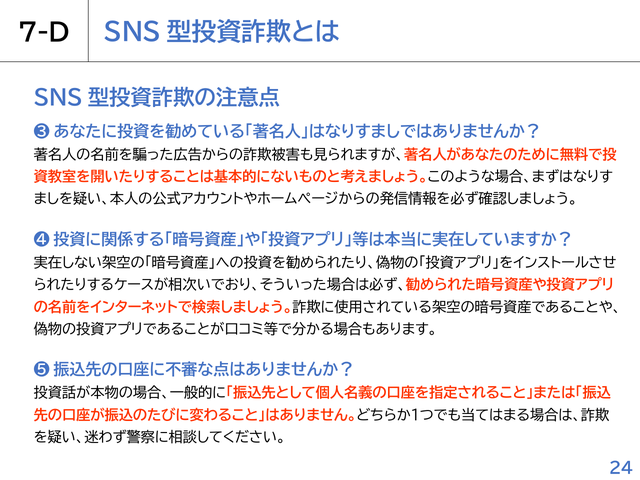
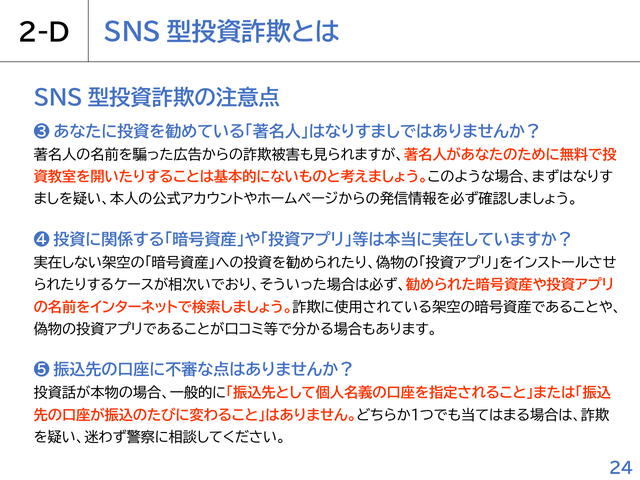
7-D: 7-D -> 2-D
